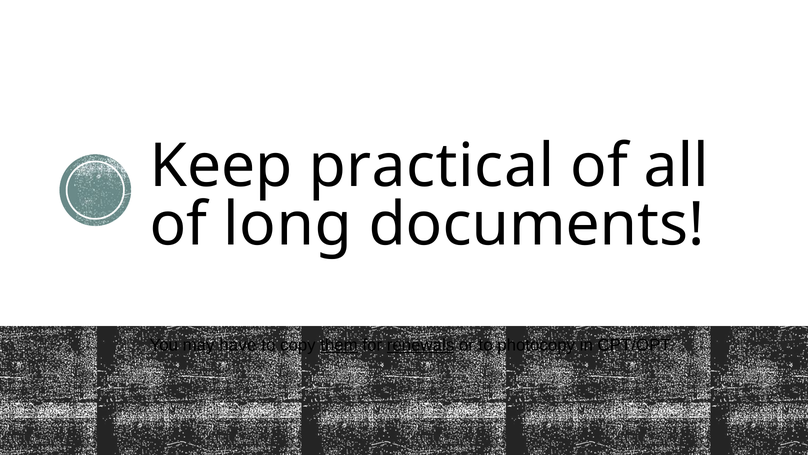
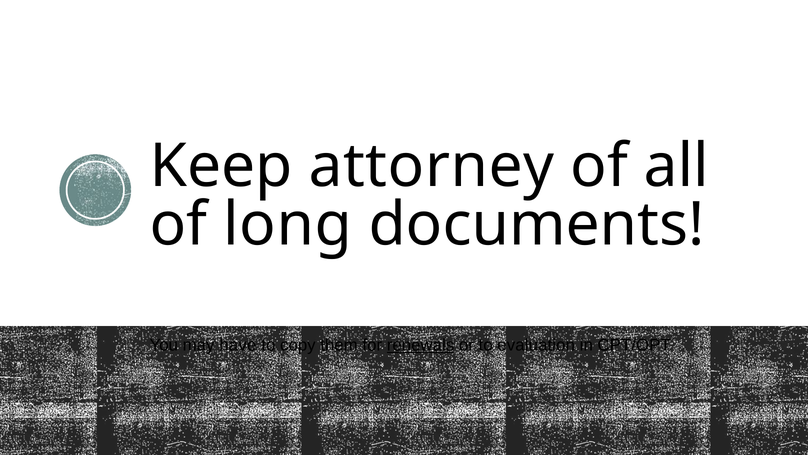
practical: practical -> attorney
them underline: present -> none
photocopy: photocopy -> evaluation
